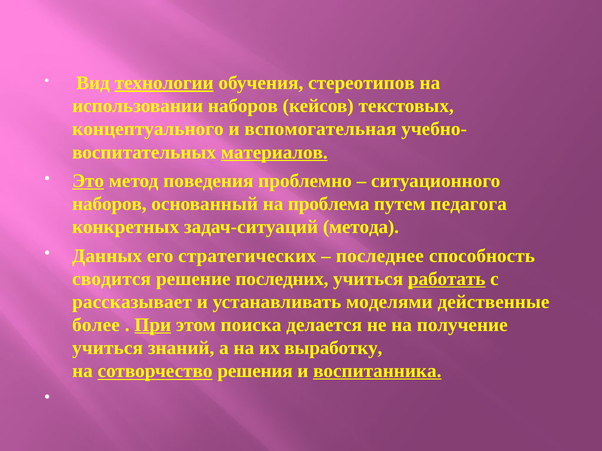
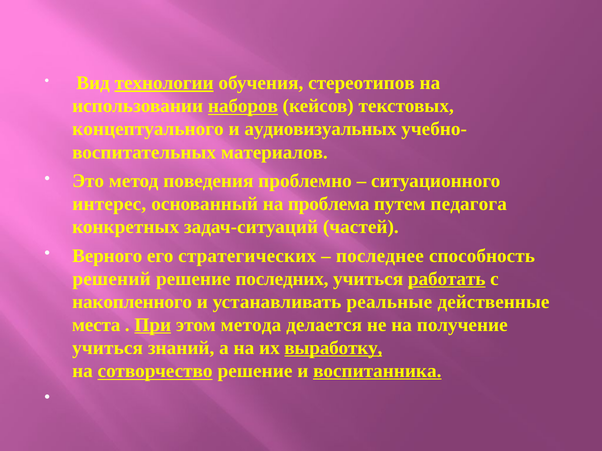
наборов at (243, 106) underline: none -> present
вспомогательная: вспомогательная -> аудиовизуальных
материалов underline: present -> none
Это underline: present -> none
наборов at (109, 204): наборов -> интерес
метода: метода -> частей
Данных: Данных -> Верного
сводится: сводится -> решений
рассказывает: рассказывает -> накопленного
моделями: моделями -> реальные
более: более -> места
поиска: поиска -> метода
выработку underline: none -> present
сотворчество решения: решения -> решение
